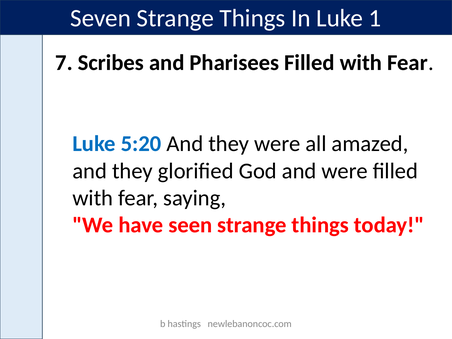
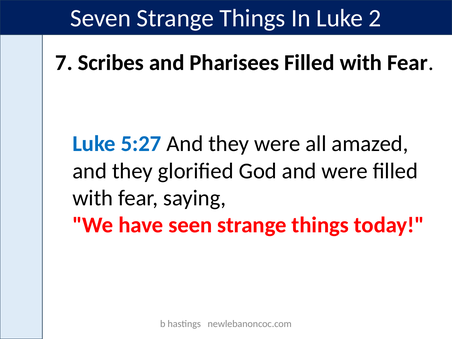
1: 1 -> 2
5:20: 5:20 -> 5:27
